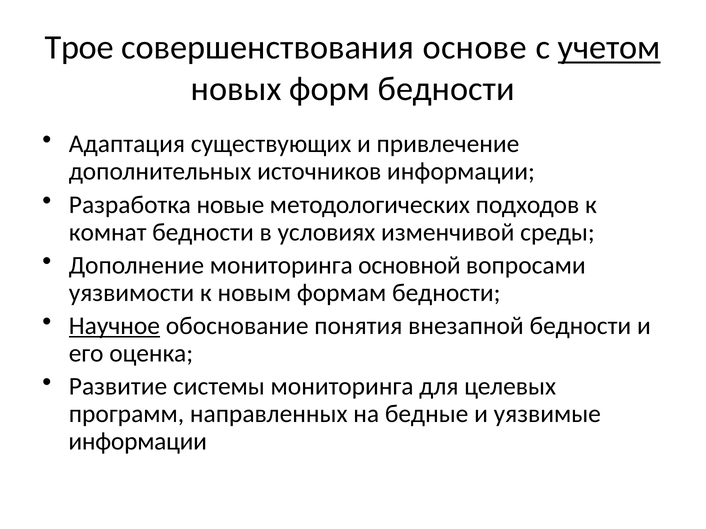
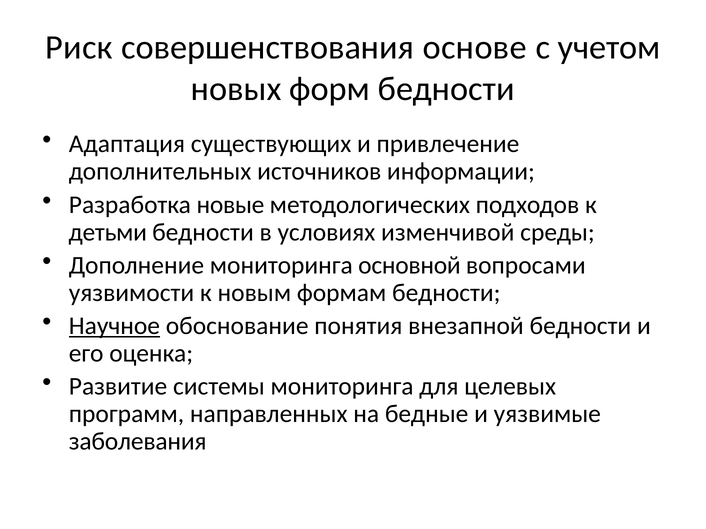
Трое: Трое -> Риск
учетом underline: present -> none
комнат: комнат -> детьми
информации at (138, 442): информации -> заболевания
